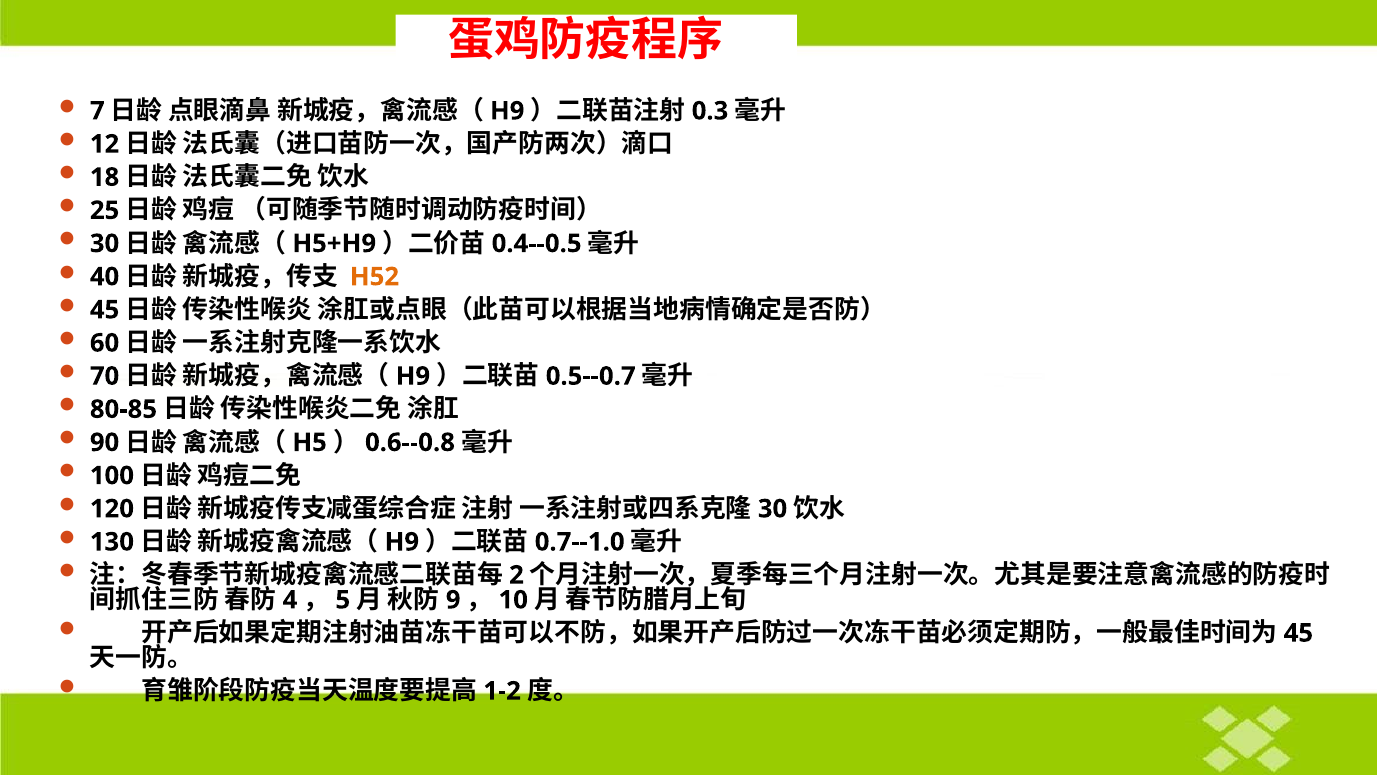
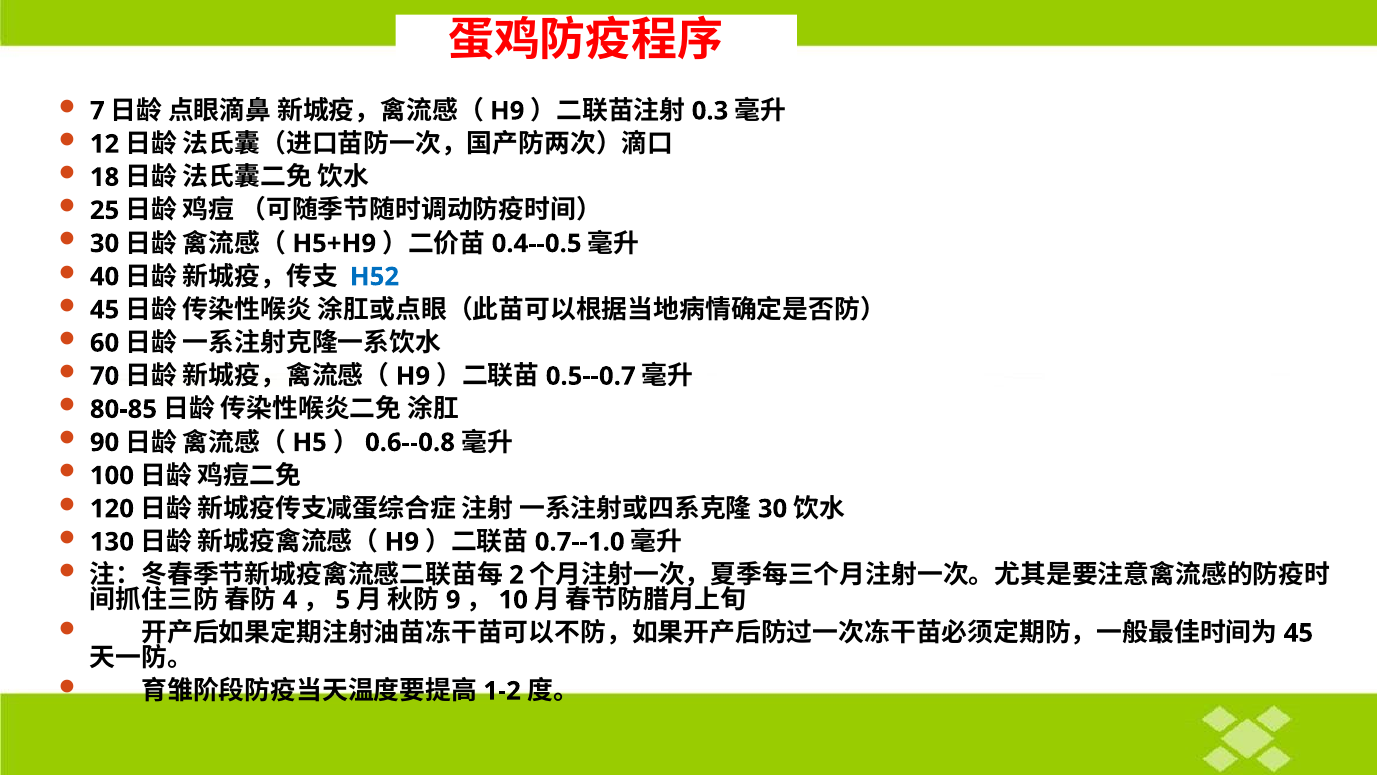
H52 colour: orange -> blue
